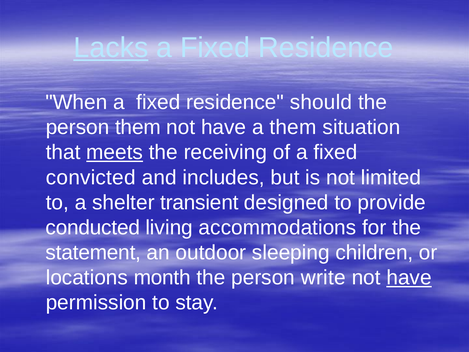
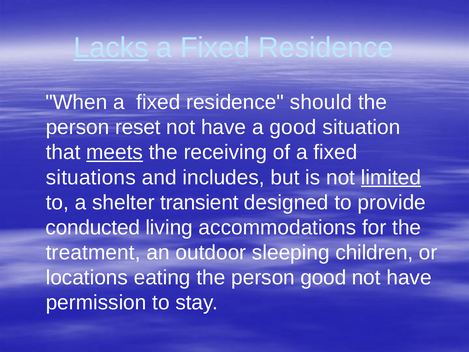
person them: them -> reset
a them: them -> good
convicted: convicted -> situations
limited underline: none -> present
statement: statement -> treatment
month: month -> eating
person write: write -> good
have at (409, 277) underline: present -> none
